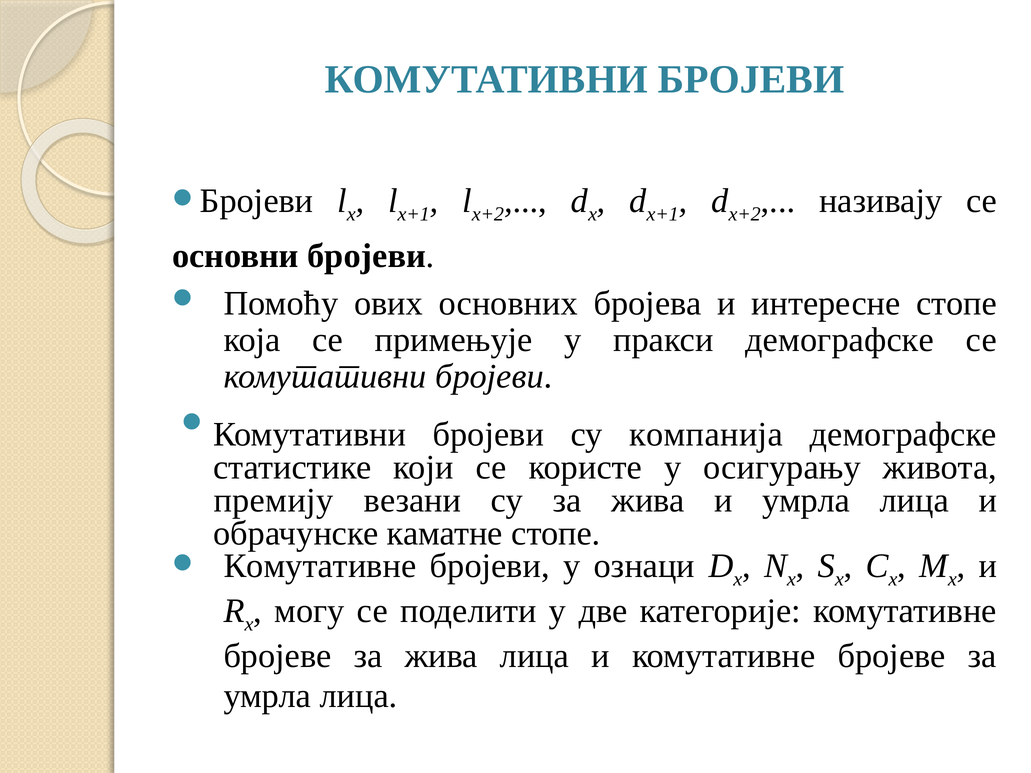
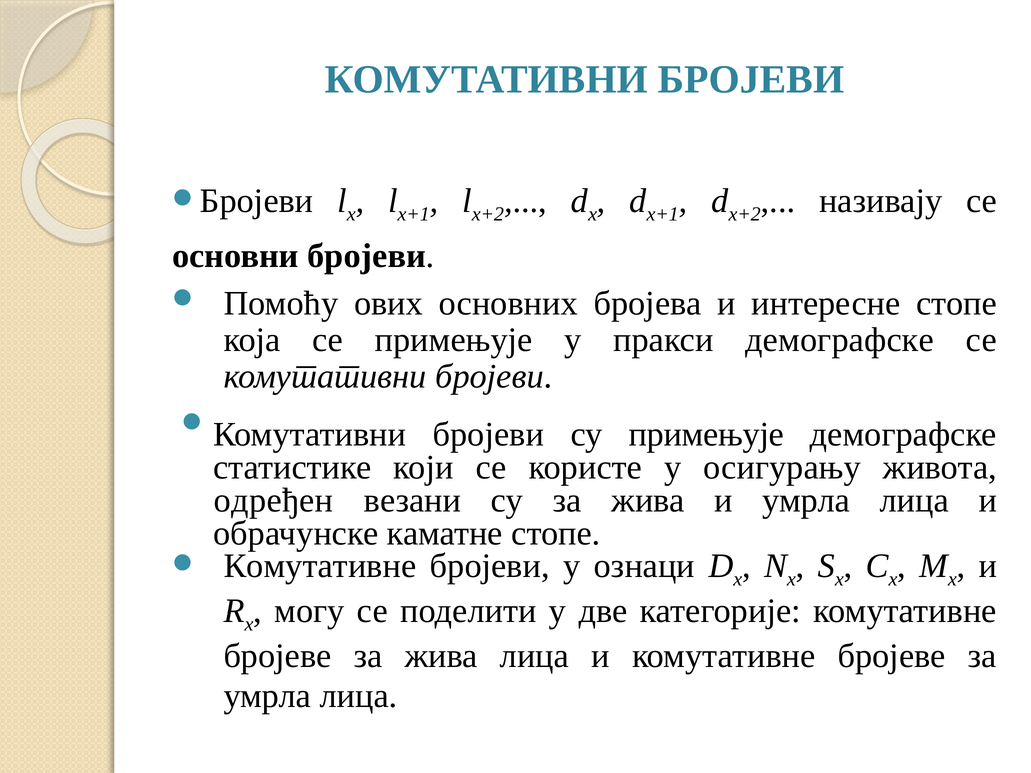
су компанија: компанија -> примењује
премију: премију -> одређен
